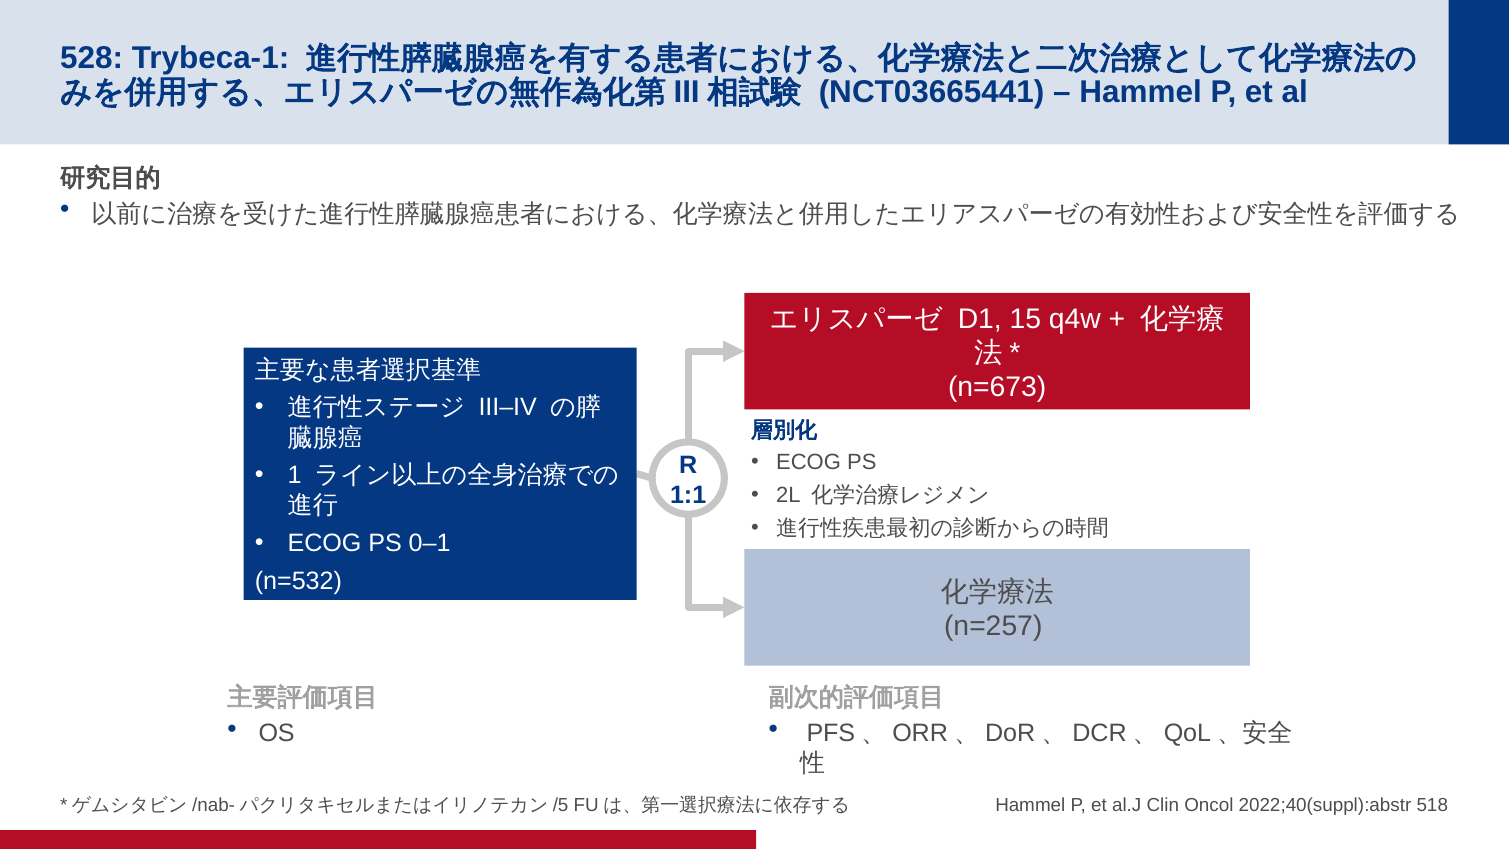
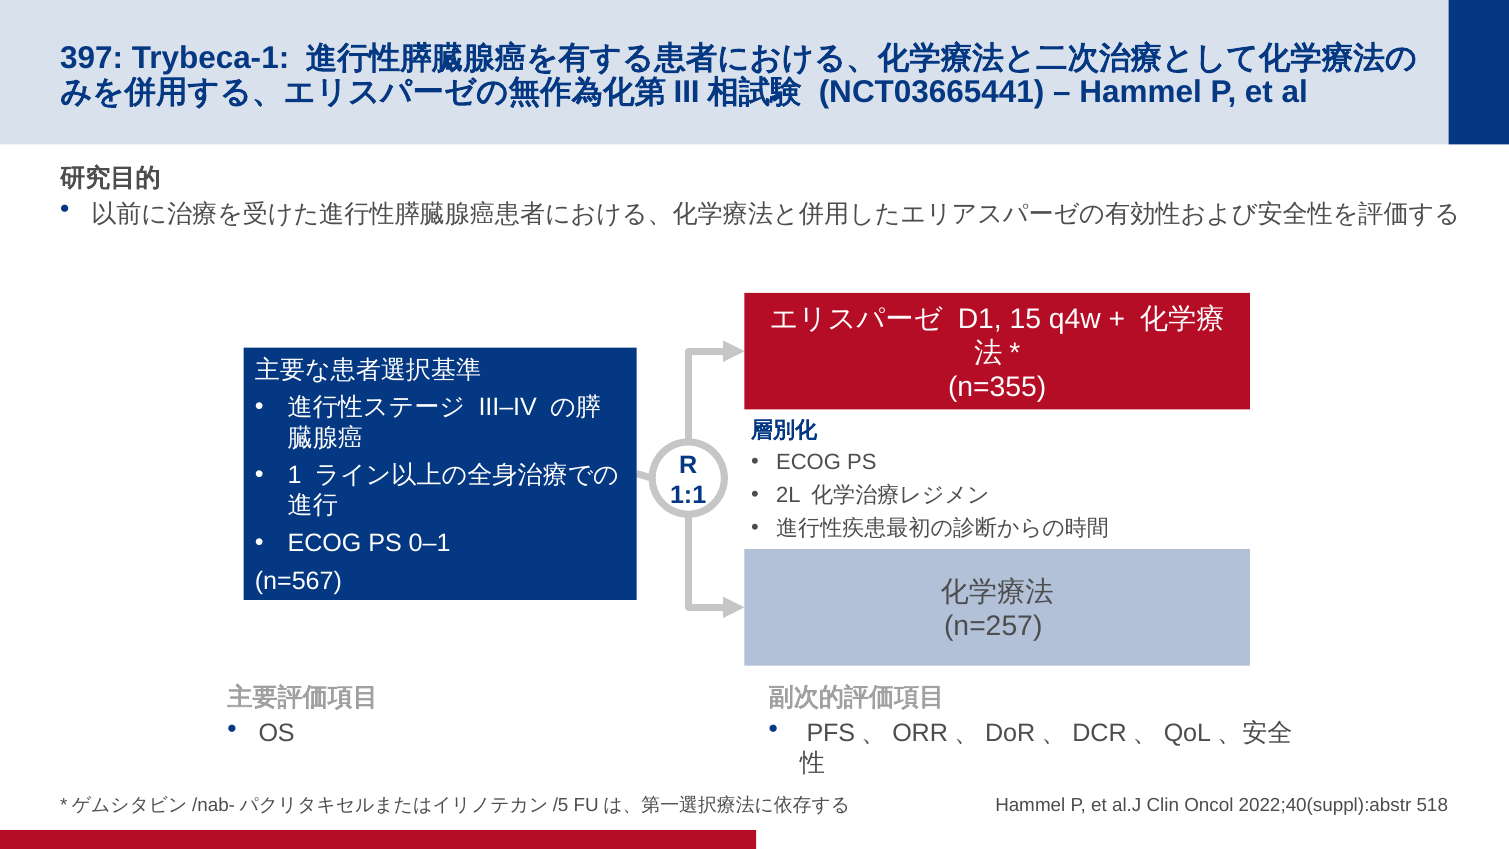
528: 528 -> 397
n=673: n=673 -> n=355
n=532: n=532 -> n=567
